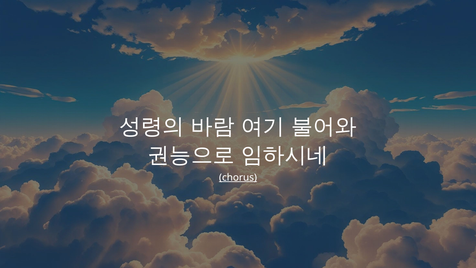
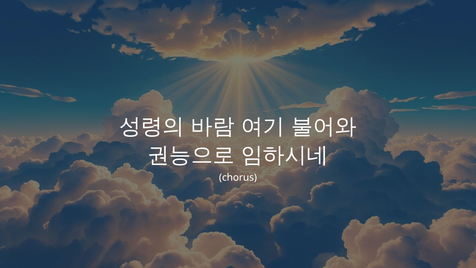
chorus underline: present -> none
